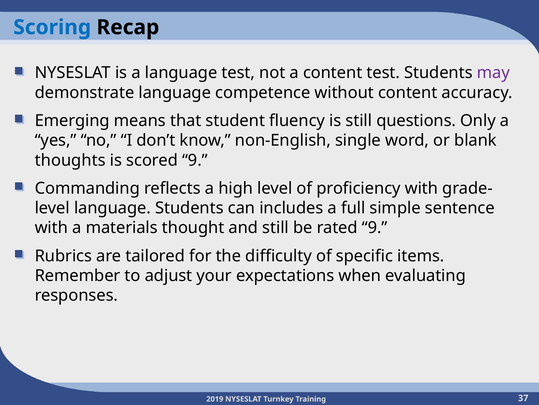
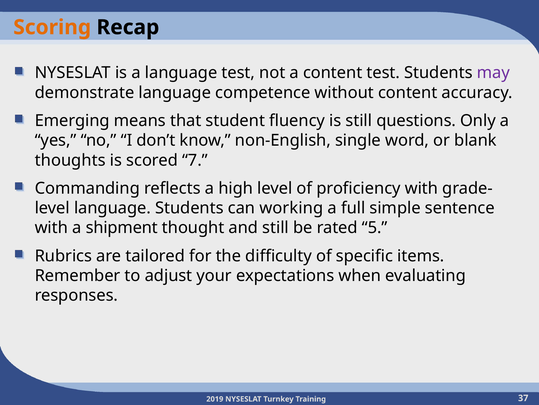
Scoring colour: blue -> orange
scored 9: 9 -> 7
includes: includes -> working
materials: materials -> shipment
rated 9: 9 -> 5
